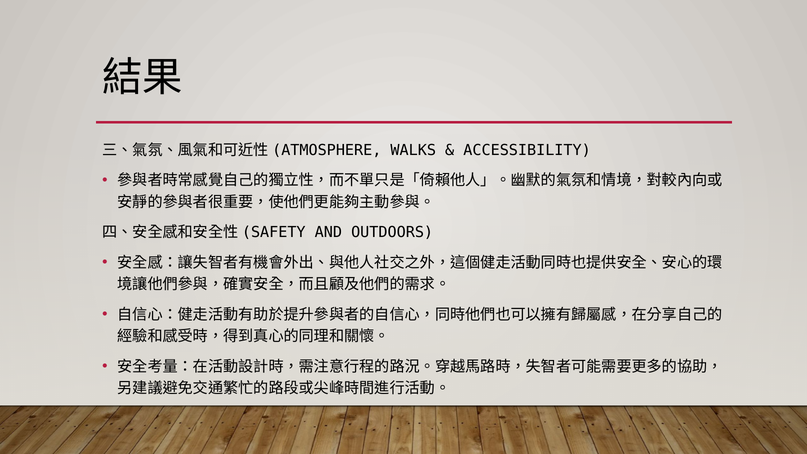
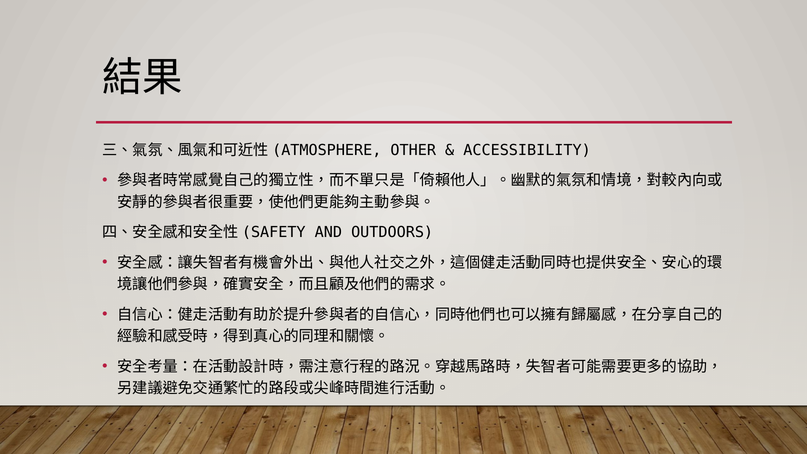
WALKS: WALKS -> OTHER
